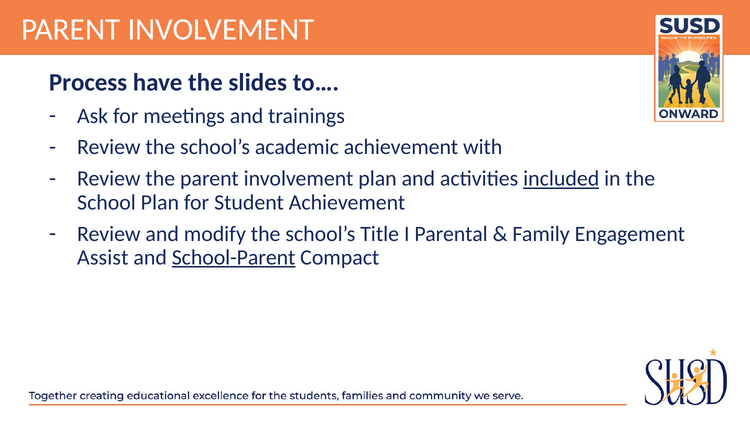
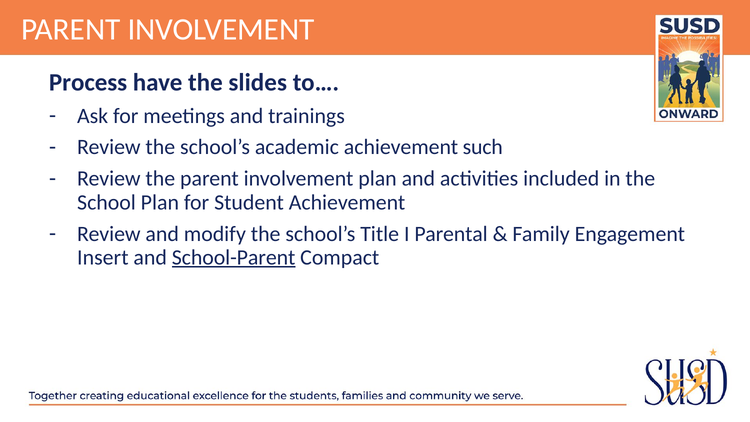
with: with -> such
included underline: present -> none
Assist: Assist -> Insert
